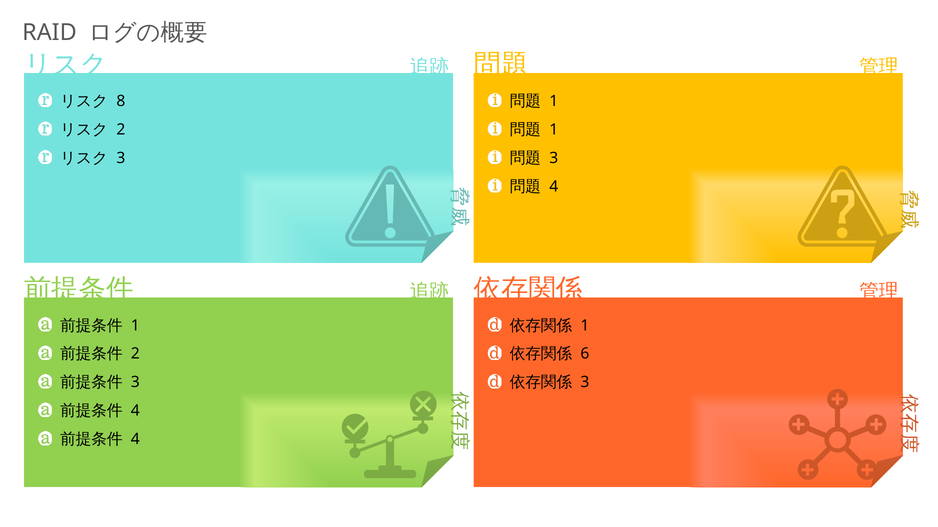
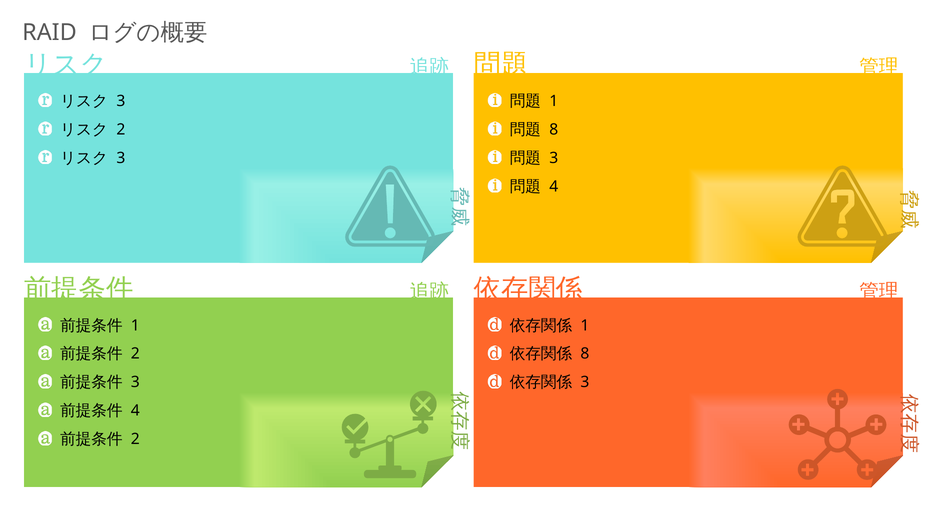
8 at (121, 101): 8 -> 3
1 at (554, 130): 1 -> 8
6 at (585, 354): 6 -> 8
4 at (135, 440): 4 -> 2
